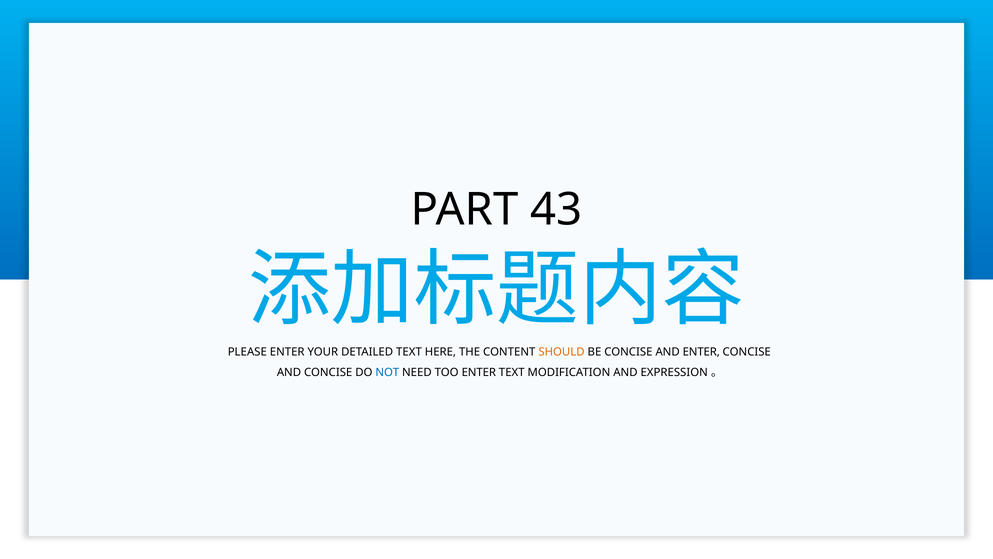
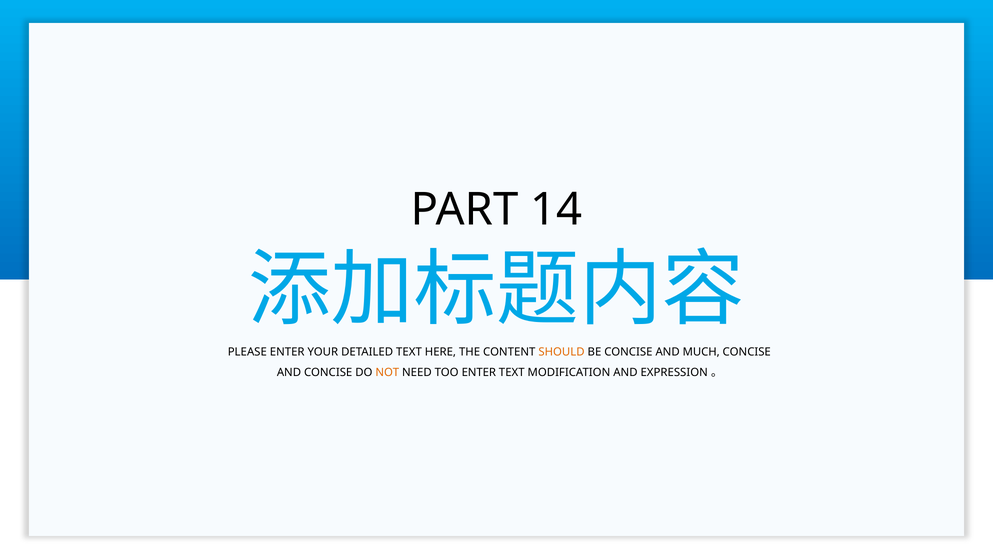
43: 43 -> 14
AND ENTER: ENTER -> MUCH
NOT colour: blue -> orange
